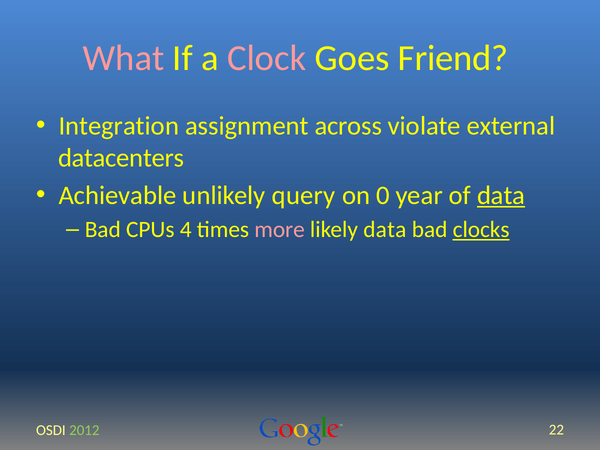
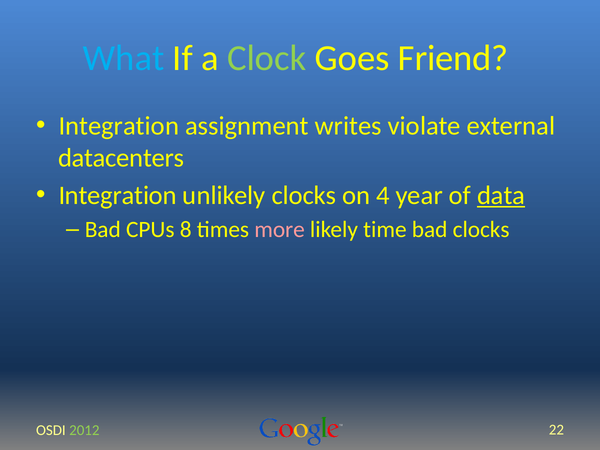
What colour: pink -> light blue
Clock colour: pink -> light green
across: across -> writes
Achievable at (118, 195): Achievable -> Integration
unlikely query: query -> clocks
0: 0 -> 4
4: 4 -> 8
likely data: data -> time
clocks at (481, 230) underline: present -> none
